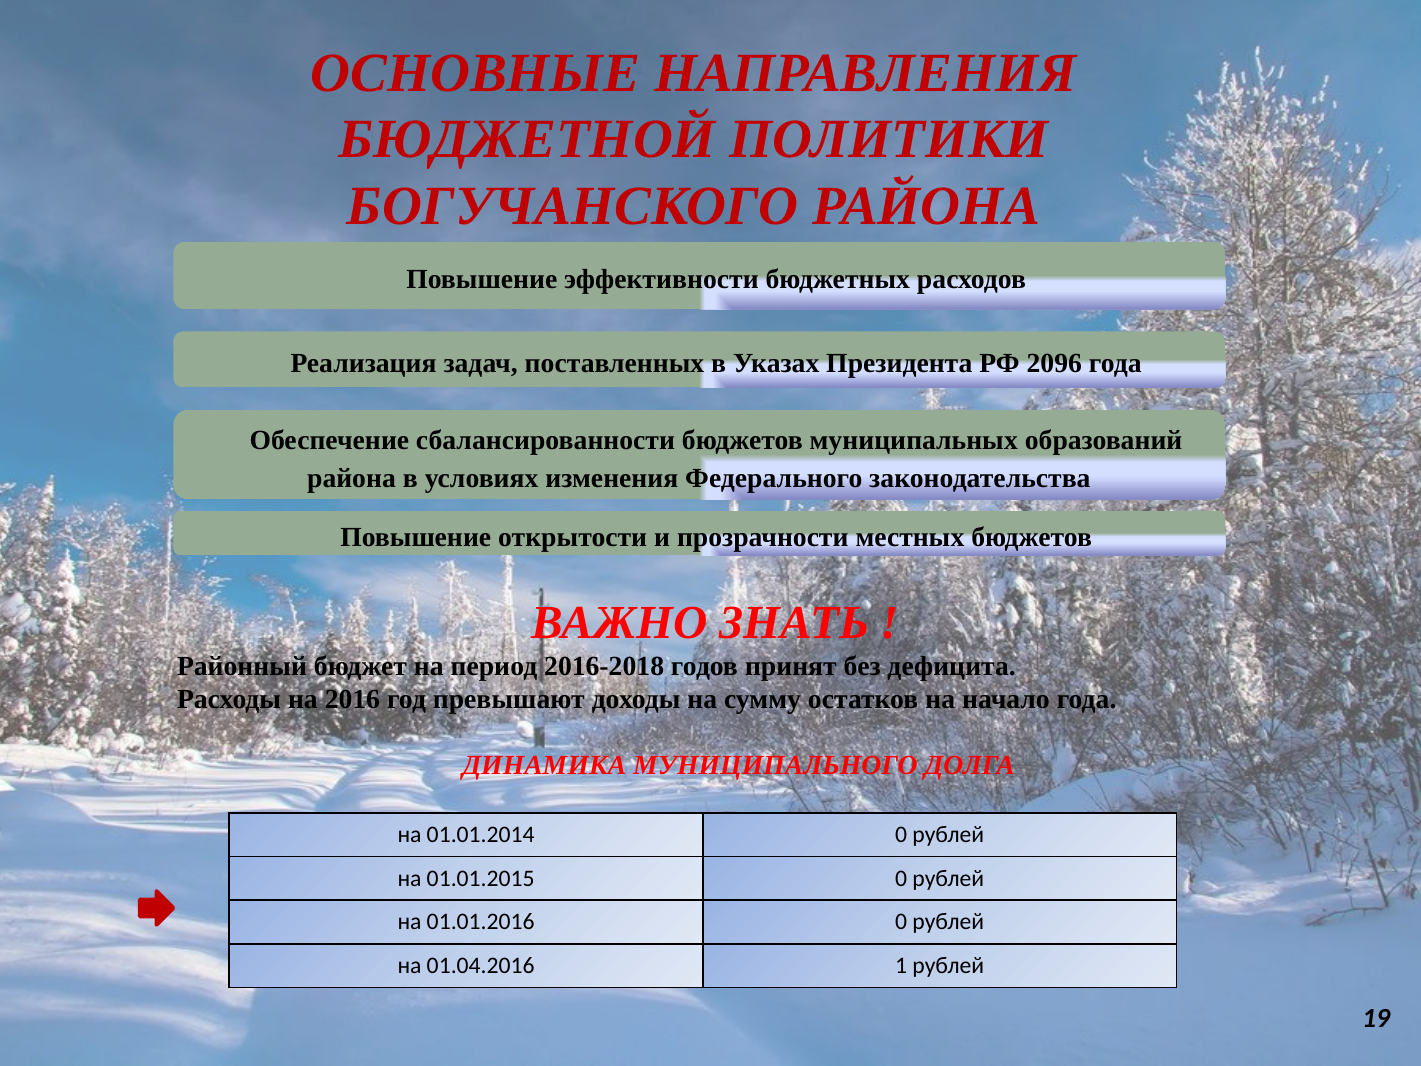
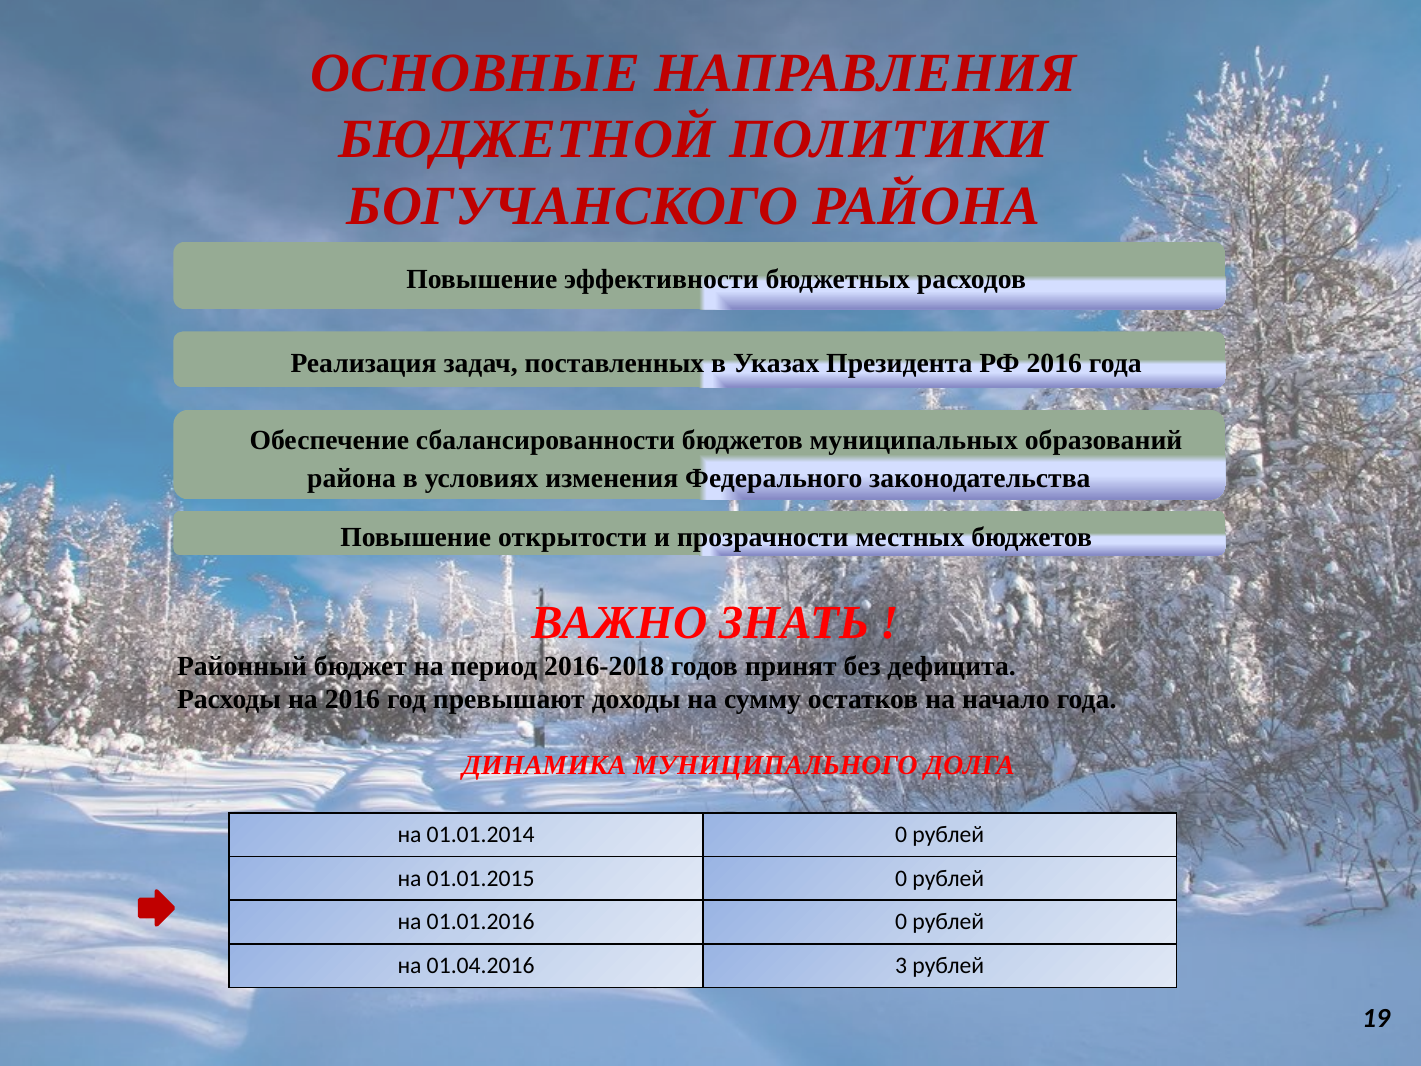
РФ 2096: 2096 -> 2016
1: 1 -> 3
